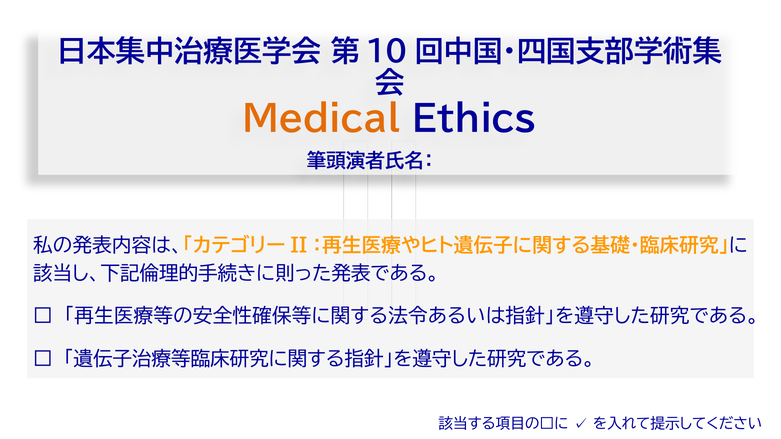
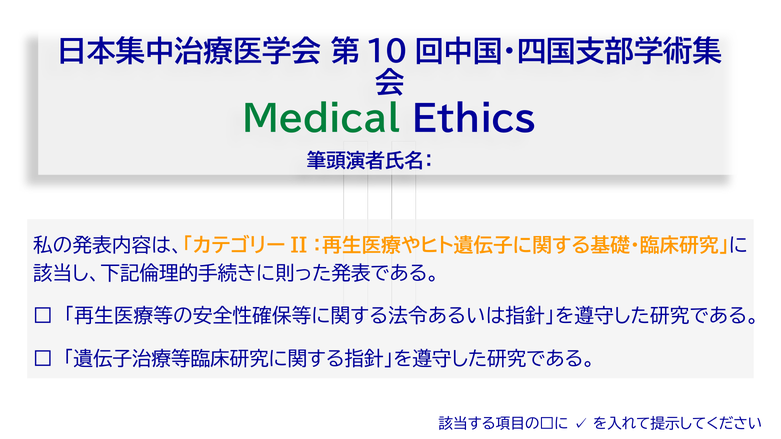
Medical colour: orange -> green
